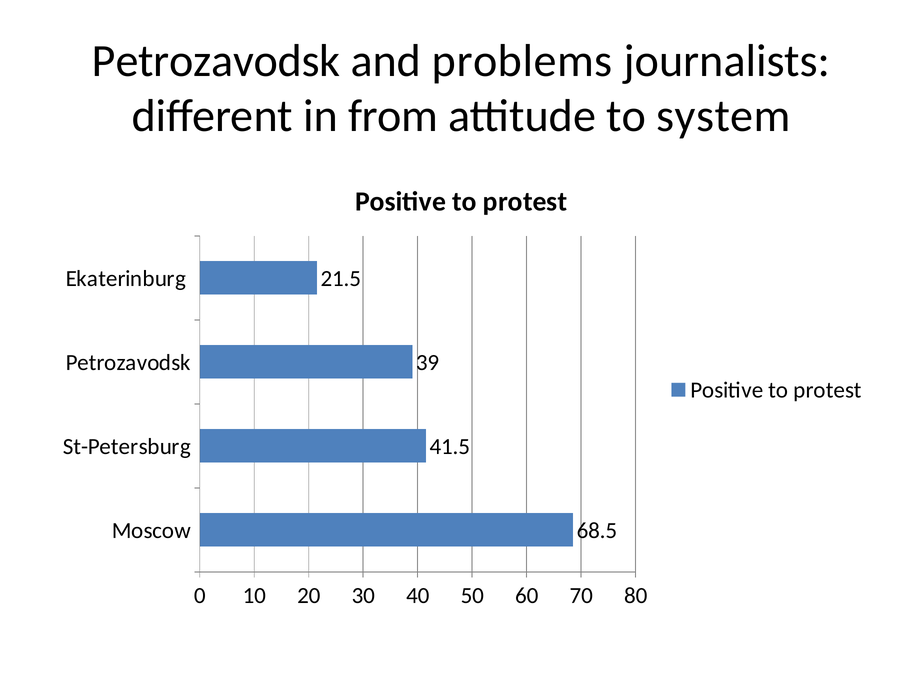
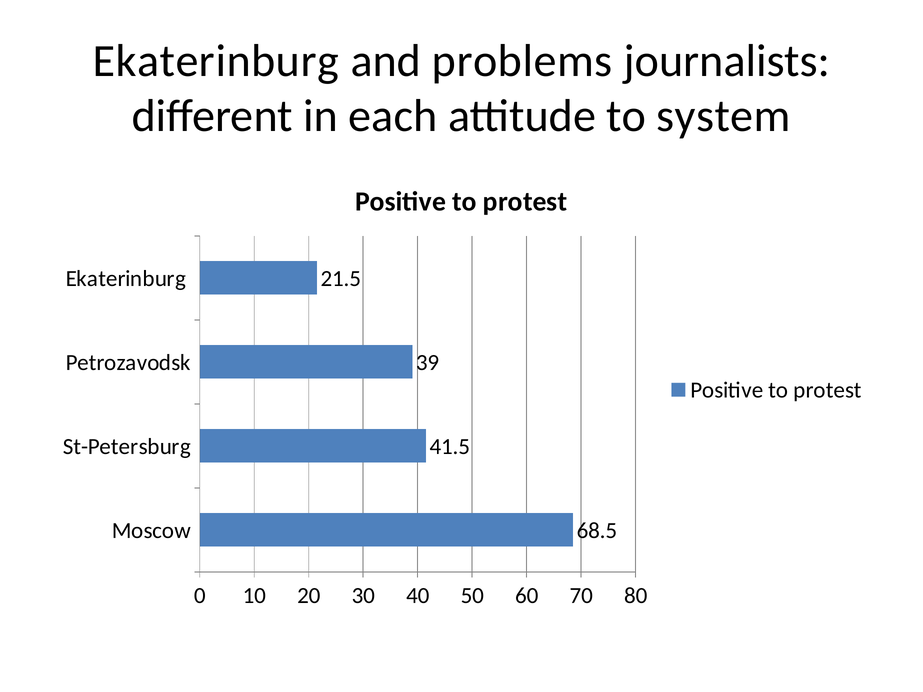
Petrozavodsk at (216, 61): Petrozavodsk -> Ekaterinburg
from: from -> each
